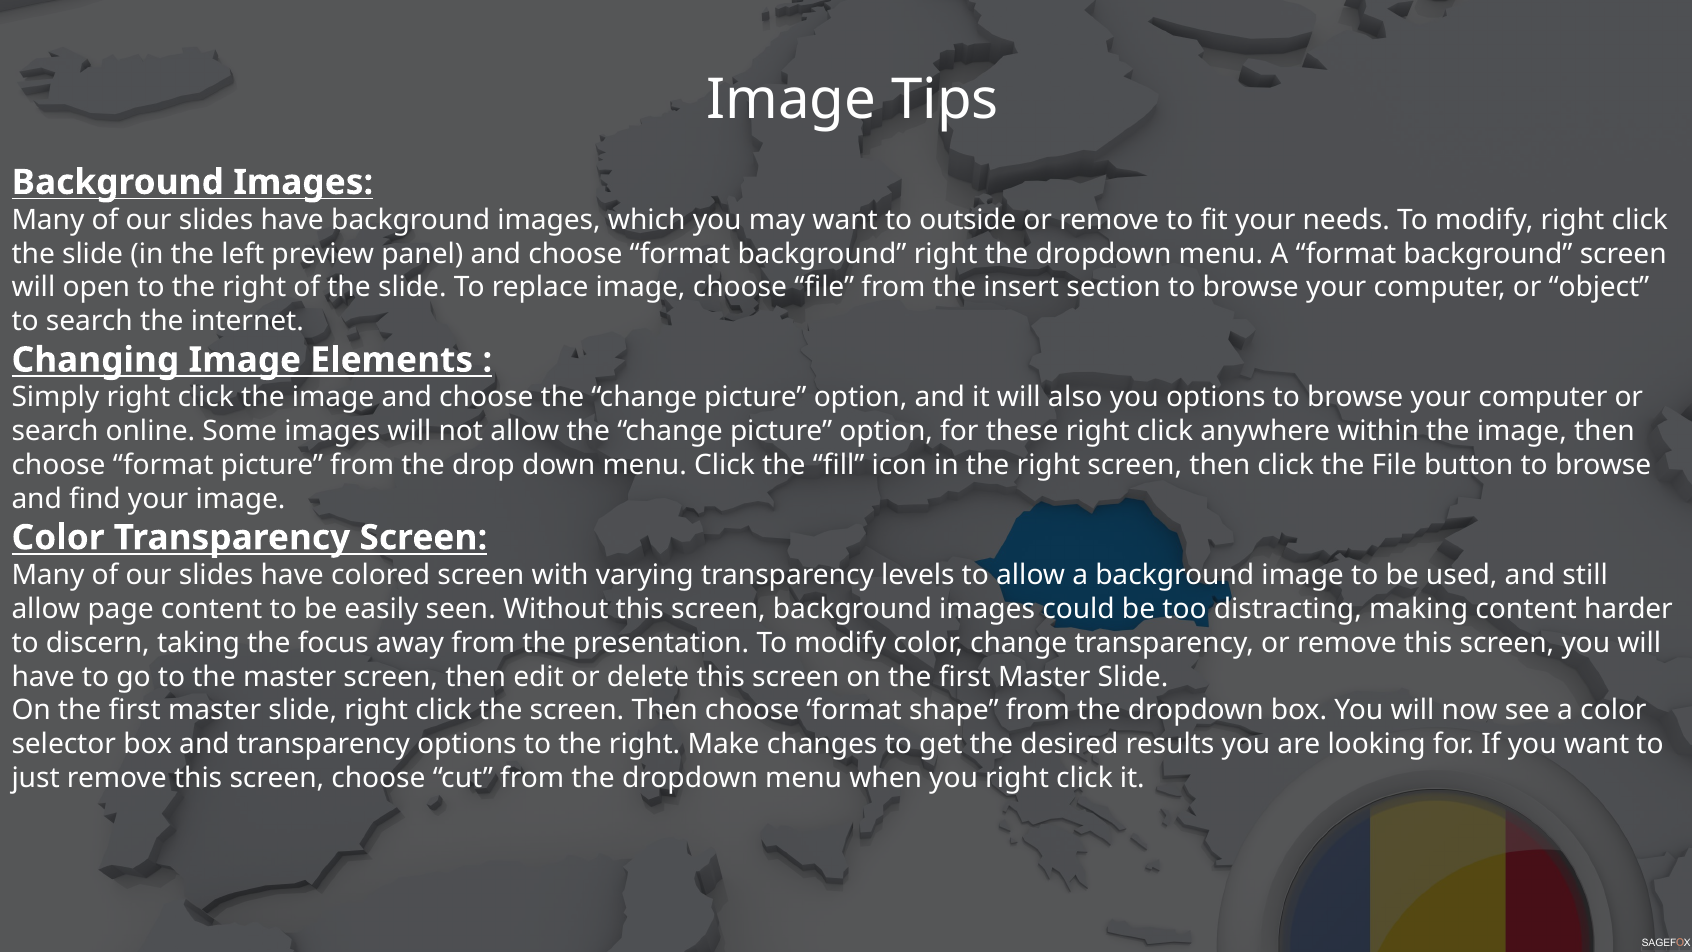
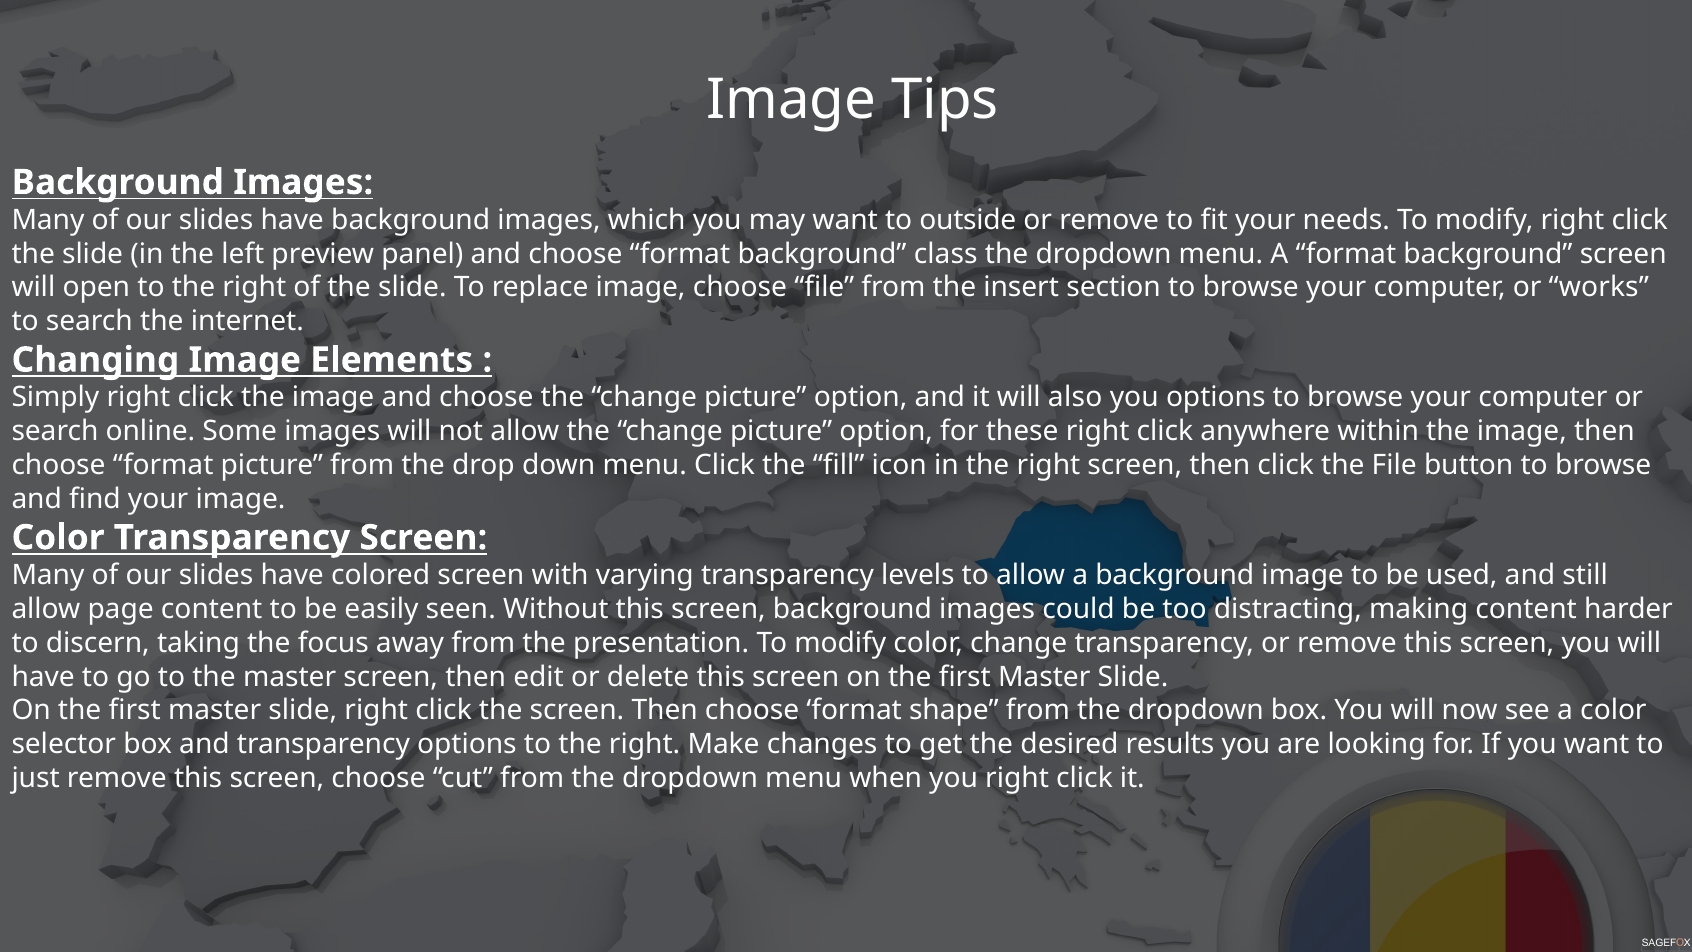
background right: right -> class
object: object -> works
